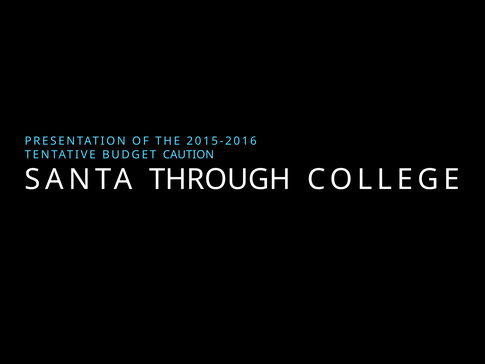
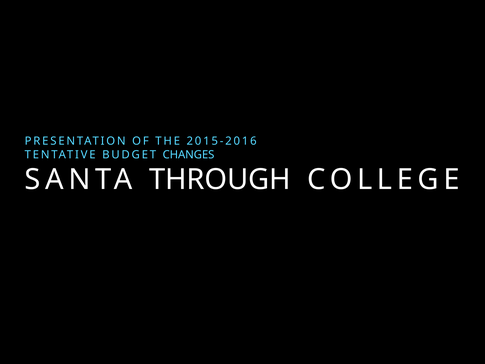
CAUTION: CAUTION -> CHANGES
